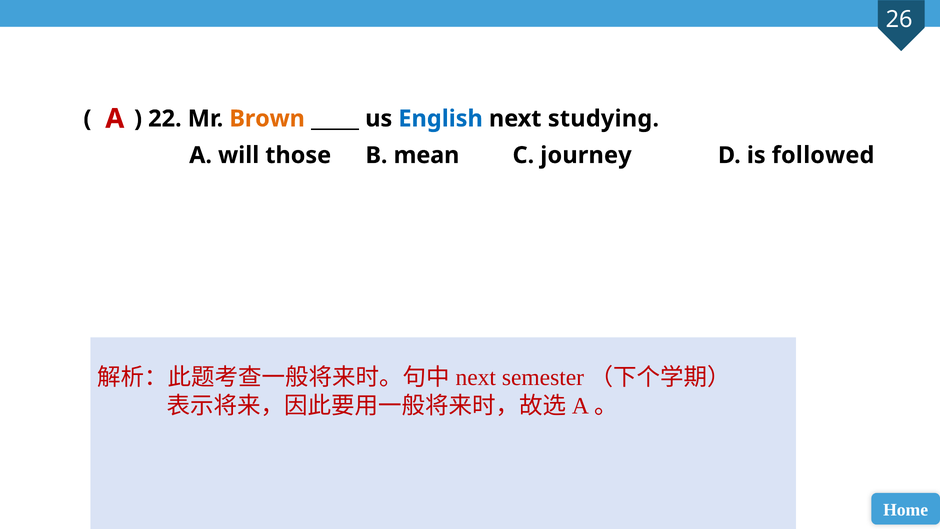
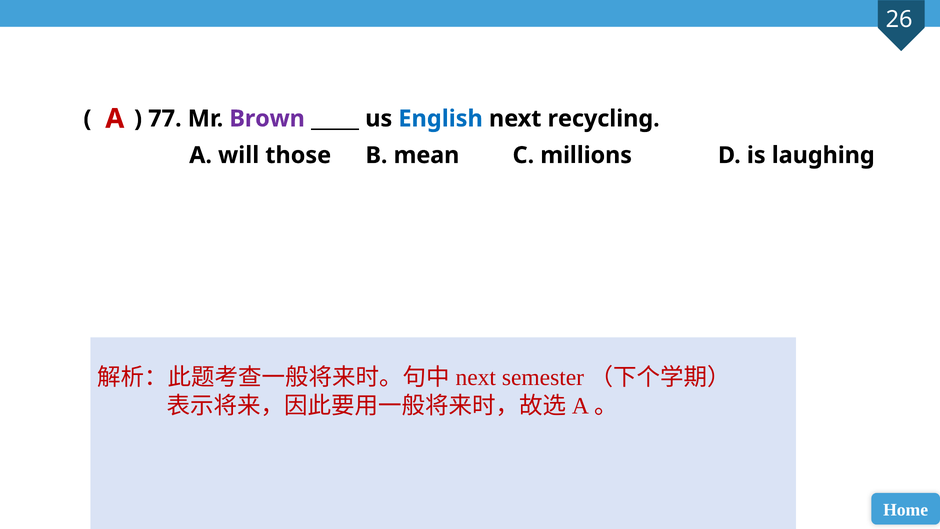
22: 22 -> 77
Brown colour: orange -> purple
studying: studying -> recycling
journey: journey -> millions
followed: followed -> laughing
